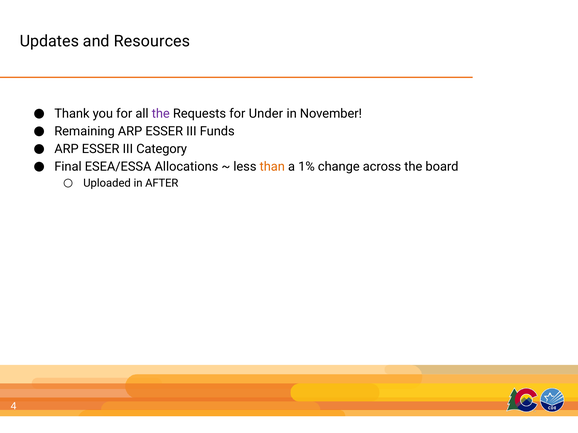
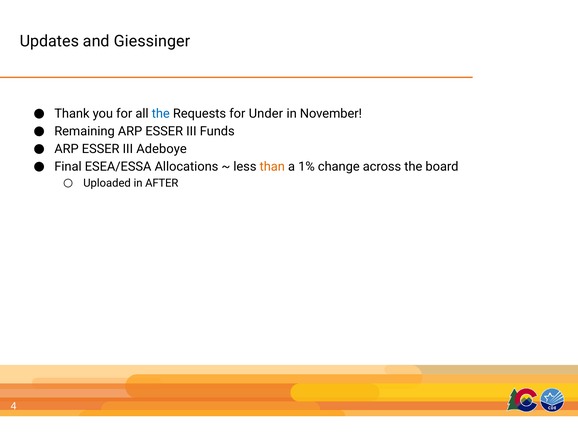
Resources: Resources -> Giessinger
the at (161, 114) colour: purple -> blue
Category: Category -> Adeboye
